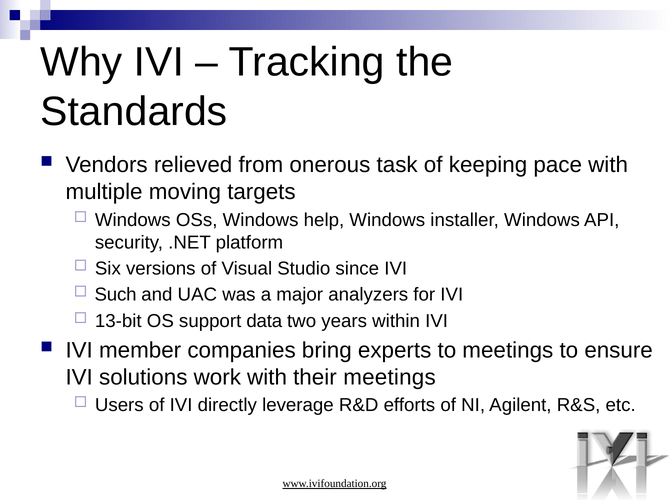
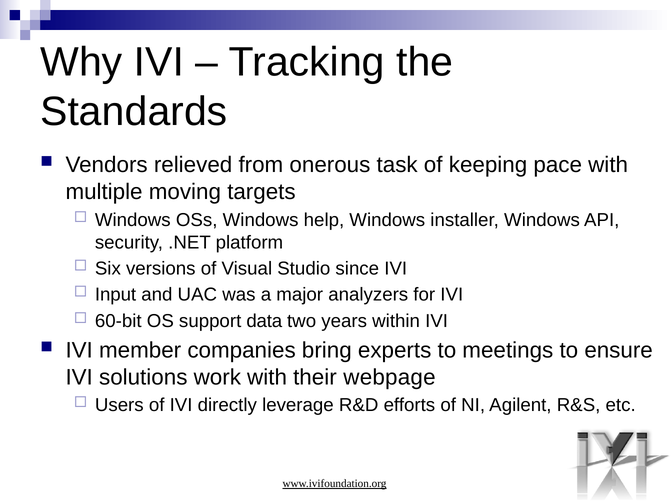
Such: Such -> Input
13-bit: 13-bit -> 60-bit
their meetings: meetings -> webpage
